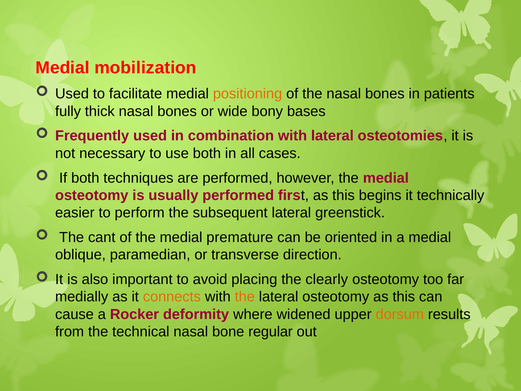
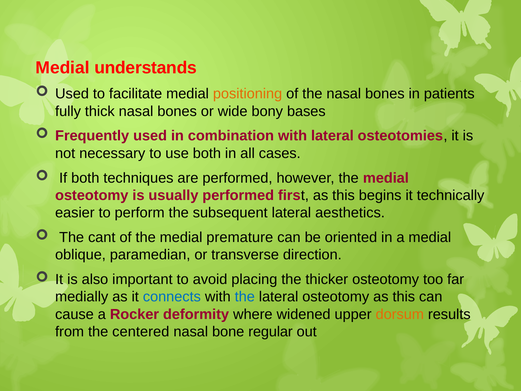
mobilization: mobilization -> understands
greenstick: greenstick -> aesthetics
clearly: clearly -> thicker
connects colour: orange -> blue
the at (245, 297) colour: orange -> blue
technical: technical -> centered
